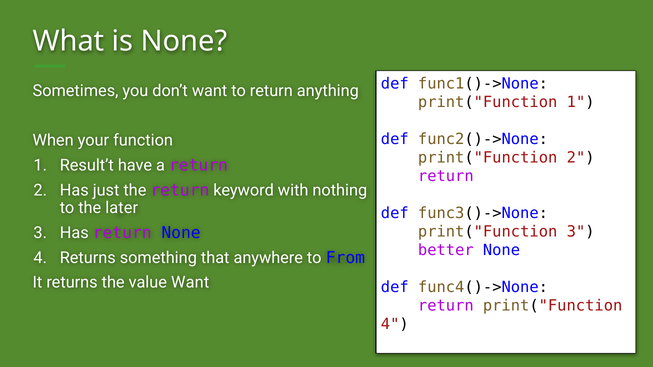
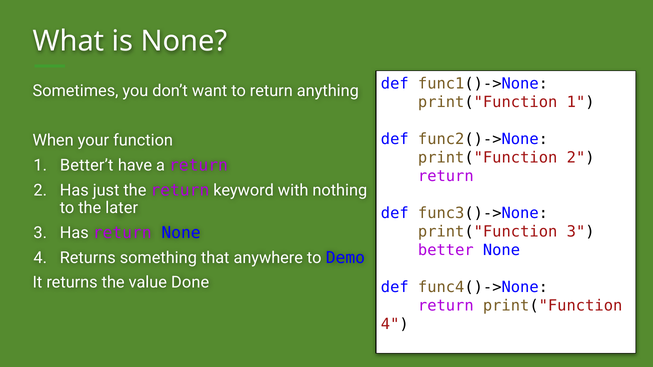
Result’t: Result’t -> Better’t
From: From -> Demo
value Want: Want -> Done
